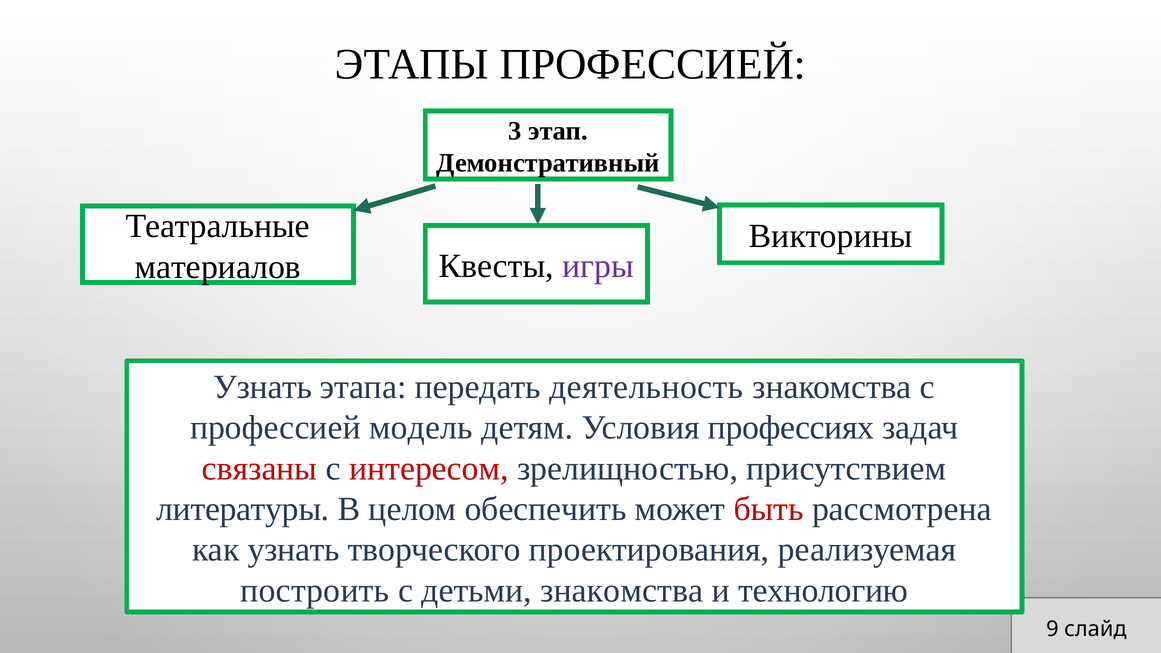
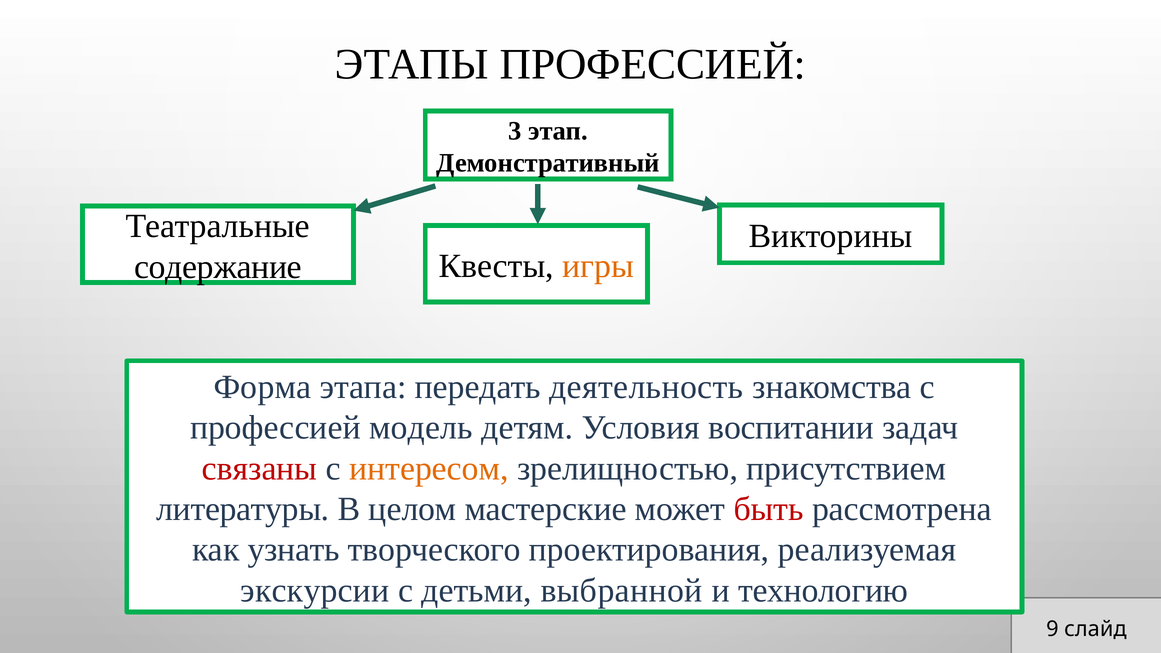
материалов: материалов -> содержание
игры colour: purple -> orange
Узнать at (263, 387): Узнать -> Форма
профессиях: профессиях -> воспитании
интересом colour: red -> orange
обеспечить: обеспечить -> мастерские
построить: построить -> экскурсии
детьми знакомства: знакомства -> выбранной
